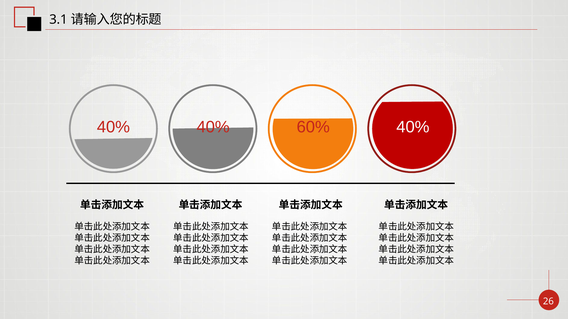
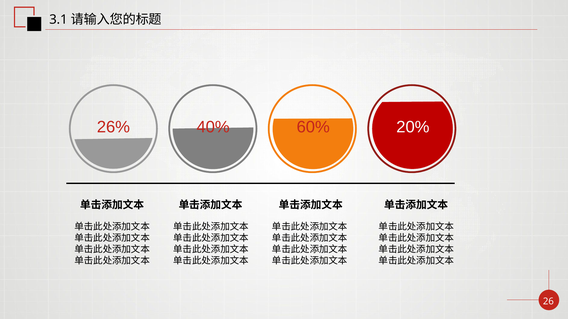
40% at (113, 127): 40% -> 26%
60% 40%: 40% -> 20%
